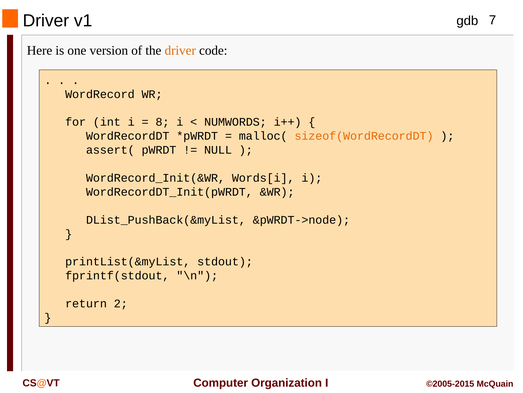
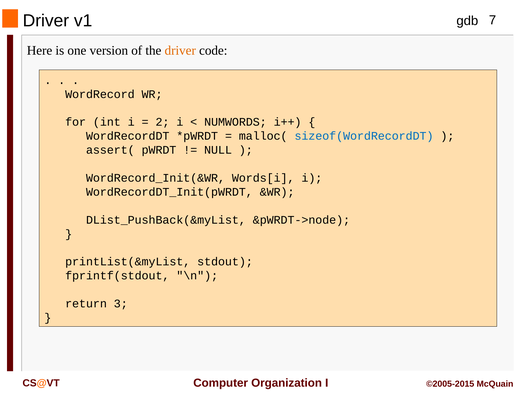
8: 8 -> 2
sizeof(WordRecordDT colour: orange -> blue
2: 2 -> 3
